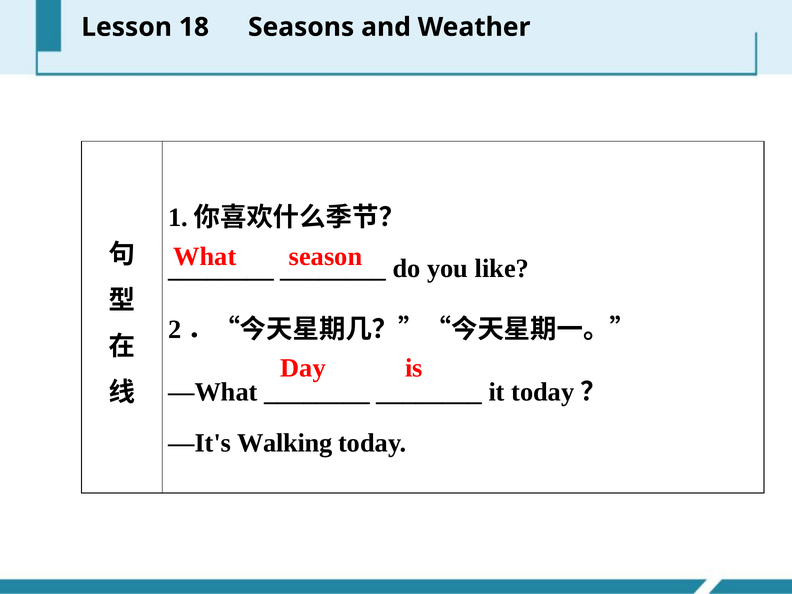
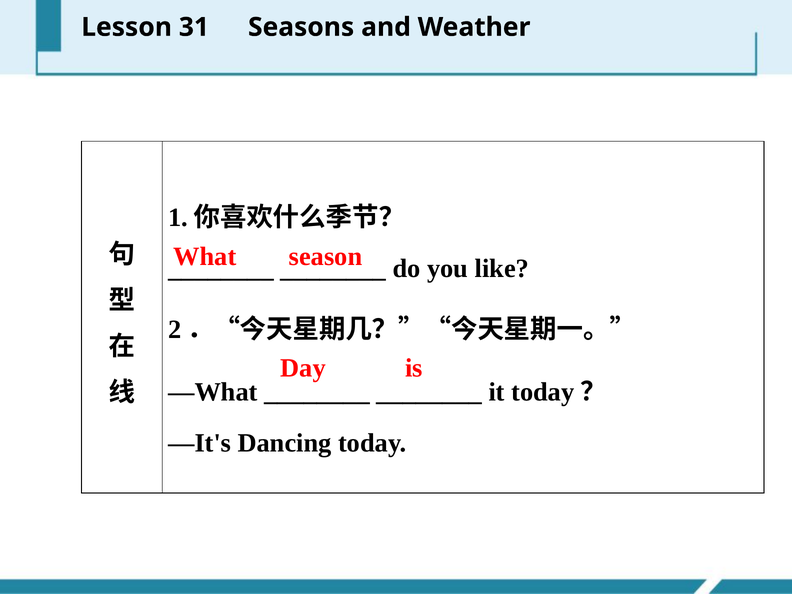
18: 18 -> 31
Walking: Walking -> Dancing
